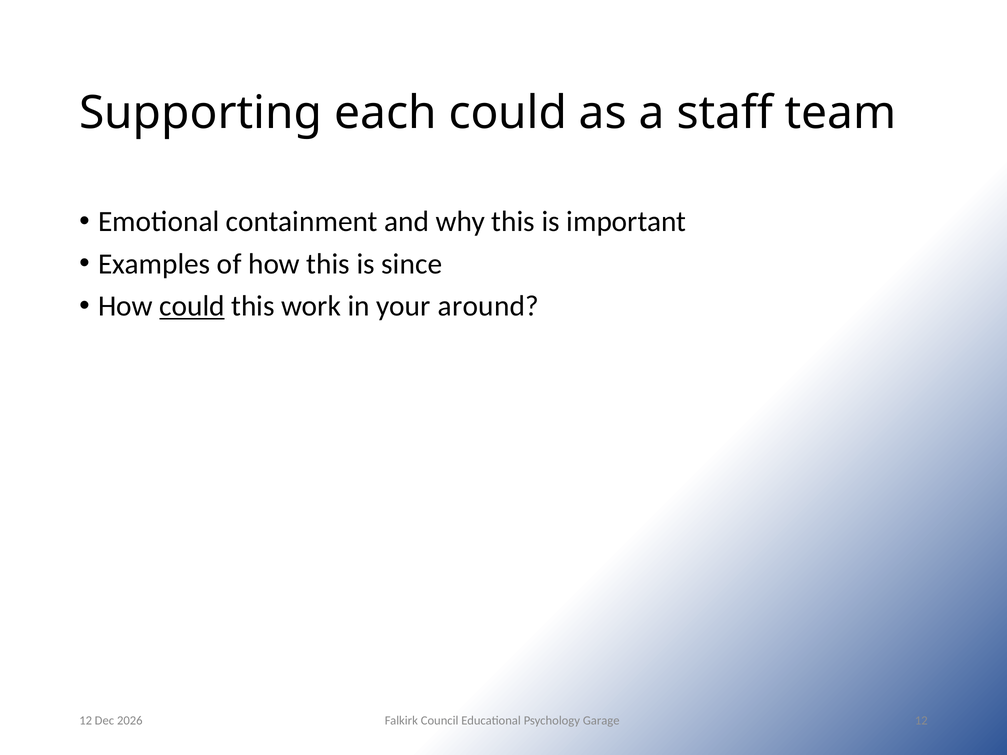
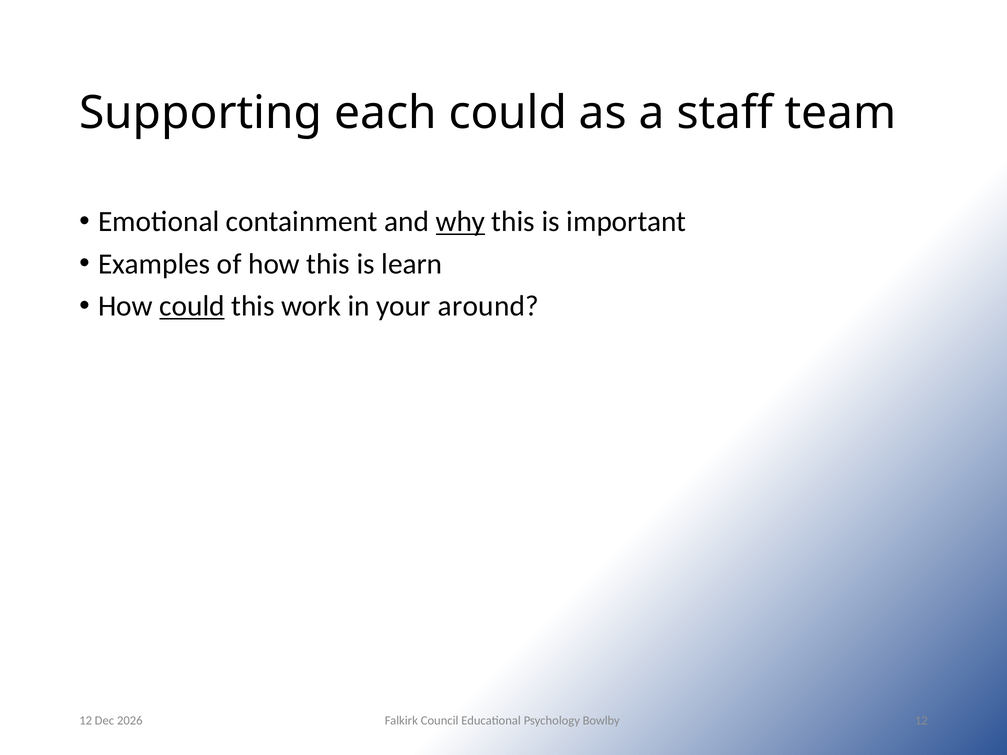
why underline: none -> present
since: since -> learn
Garage: Garage -> Bowlby
